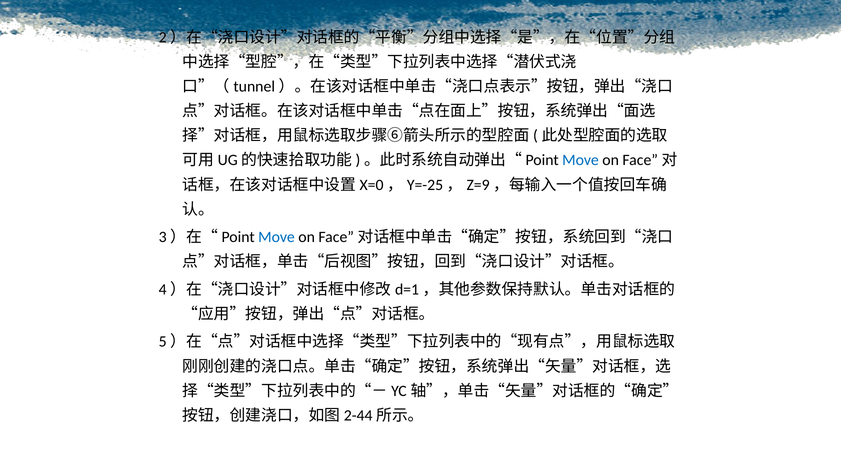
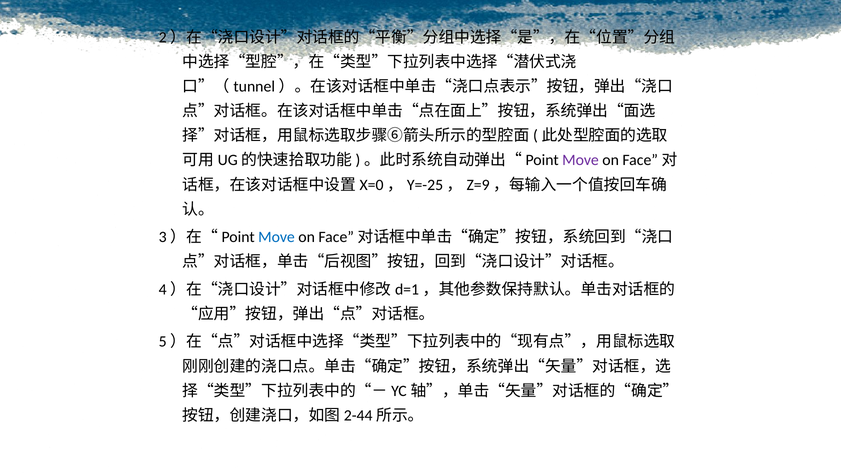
Move at (581, 160) colour: blue -> purple
